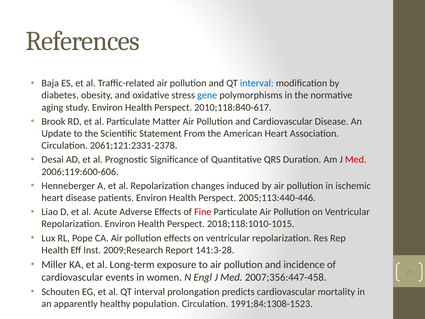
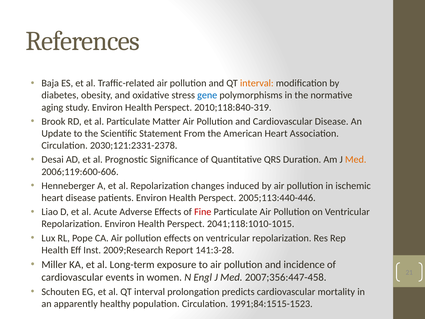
interval at (257, 83) colour: blue -> orange
2010;118:840-617: 2010;118:840-617 -> 2010;118:840-319
2061;121:2331-2378: 2061;121:2331-2378 -> 2030;121:2331-2378
Med at (356, 160) colour: red -> orange
2018;118:1010-1015: 2018;118:1010-1015 -> 2041;118:1010-1015
1991;84:1308-1523: 1991;84:1308-1523 -> 1991;84:1515-1523
